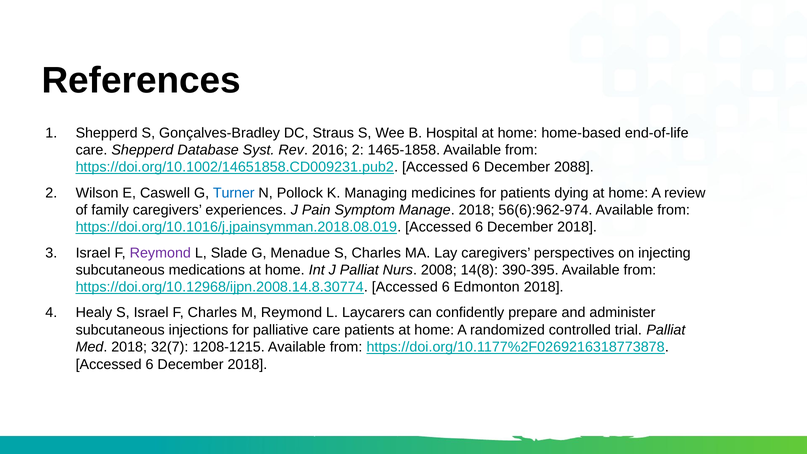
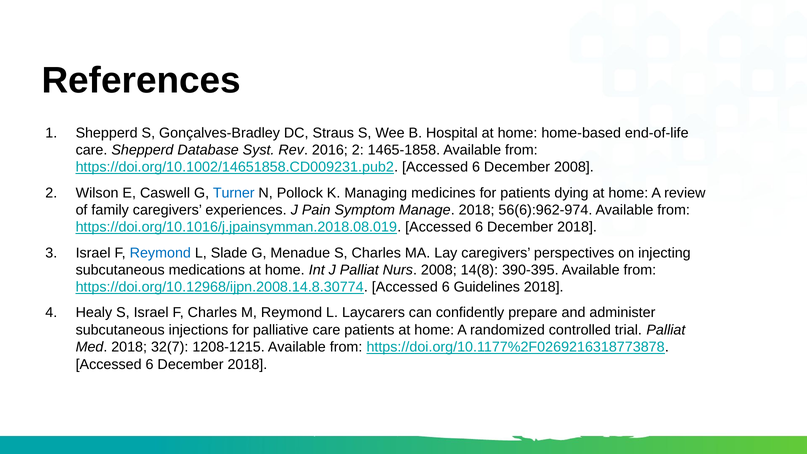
December 2088: 2088 -> 2008
Reymond at (160, 253) colour: purple -> blue
Edmonton: Edmonton -> Guidelines
